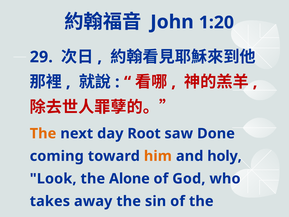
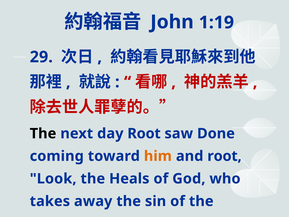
1:20: 1:20 -> 1:19
The at (43, 133) colour: orange -> black
and holy: holy -> root
Alone: Alone -> Heals
